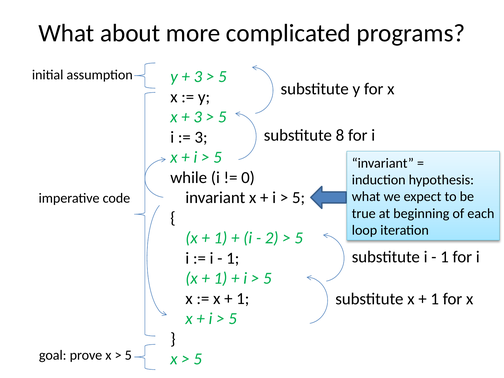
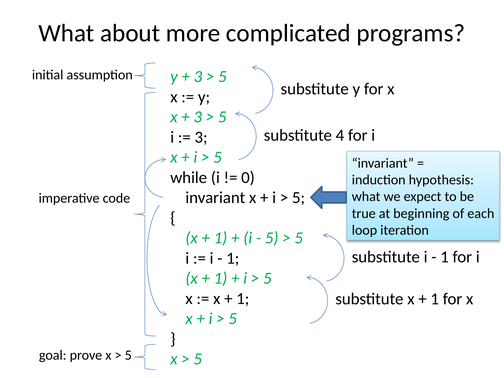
8: 8 -> 4
2 at (272, 238): 2 -> 5
